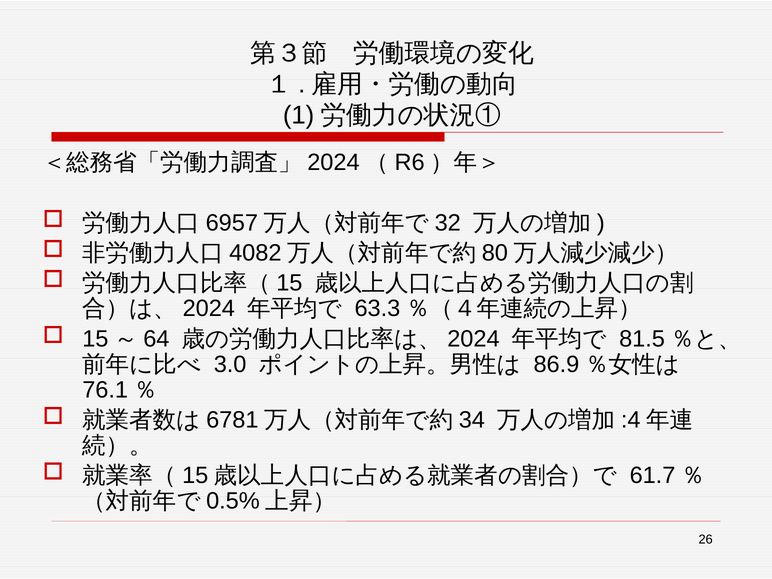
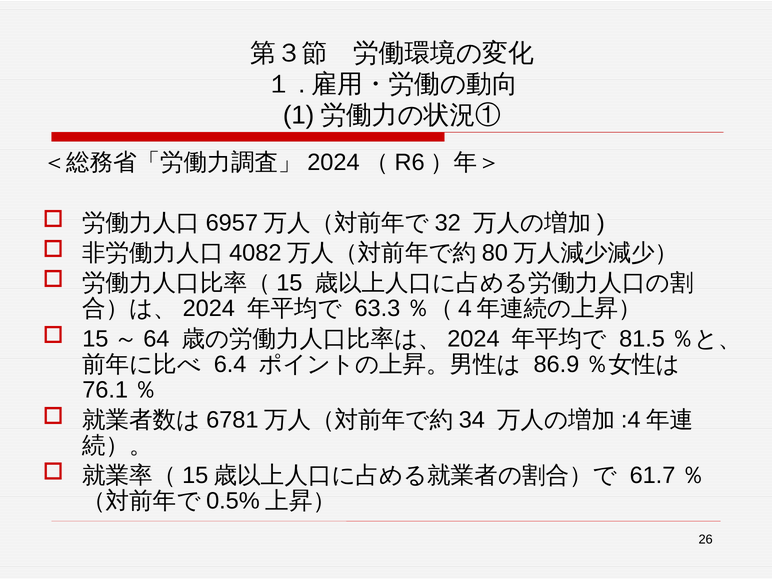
3.0: 3.0 -> 6.4
